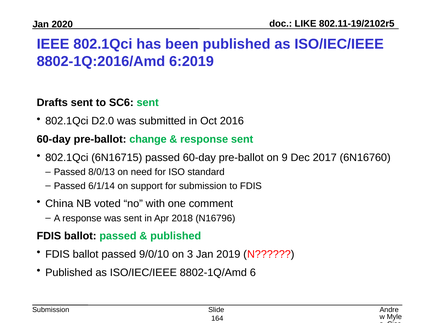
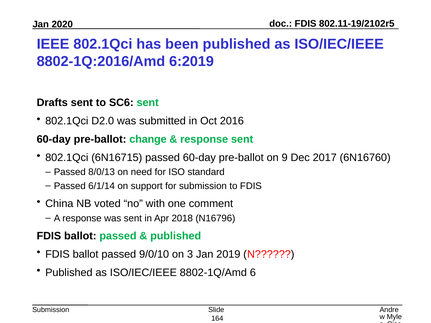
LIKE at (306, 24): LIKE -> FDIS
